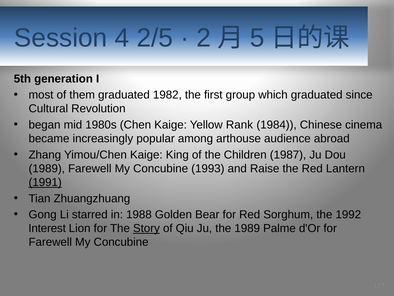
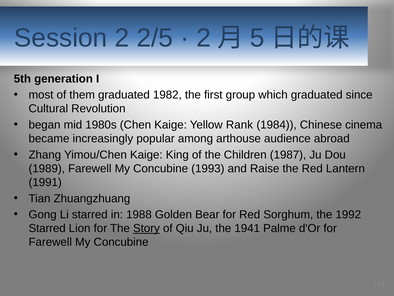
Session 4: 4 -> 2
1991 underline: present -> none
Interest at (47, 228): Interest -> Starred
the 1989: 1989 -> 1941
